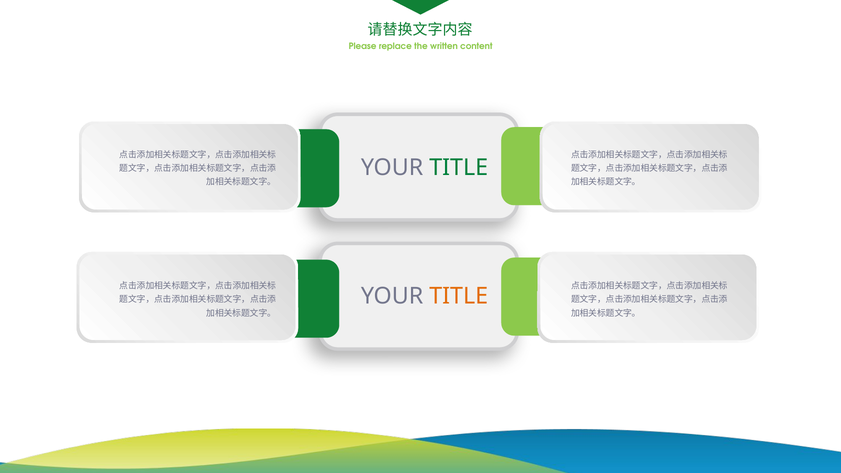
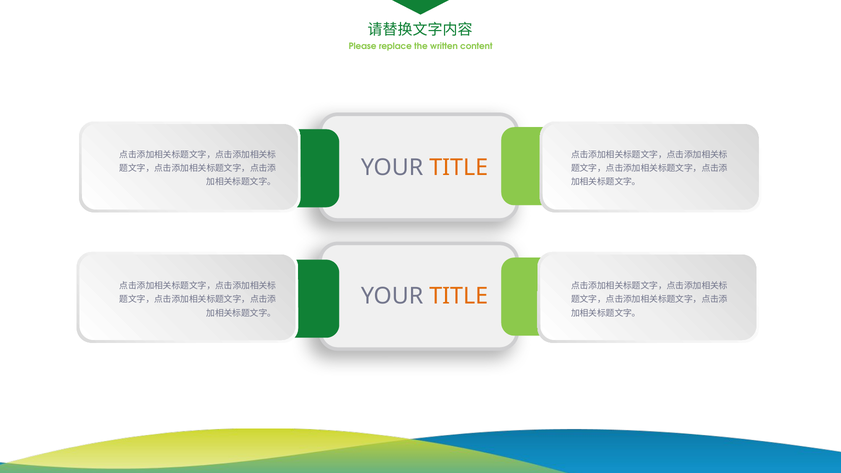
TITLE at (459, 168) colour: green -> orange
